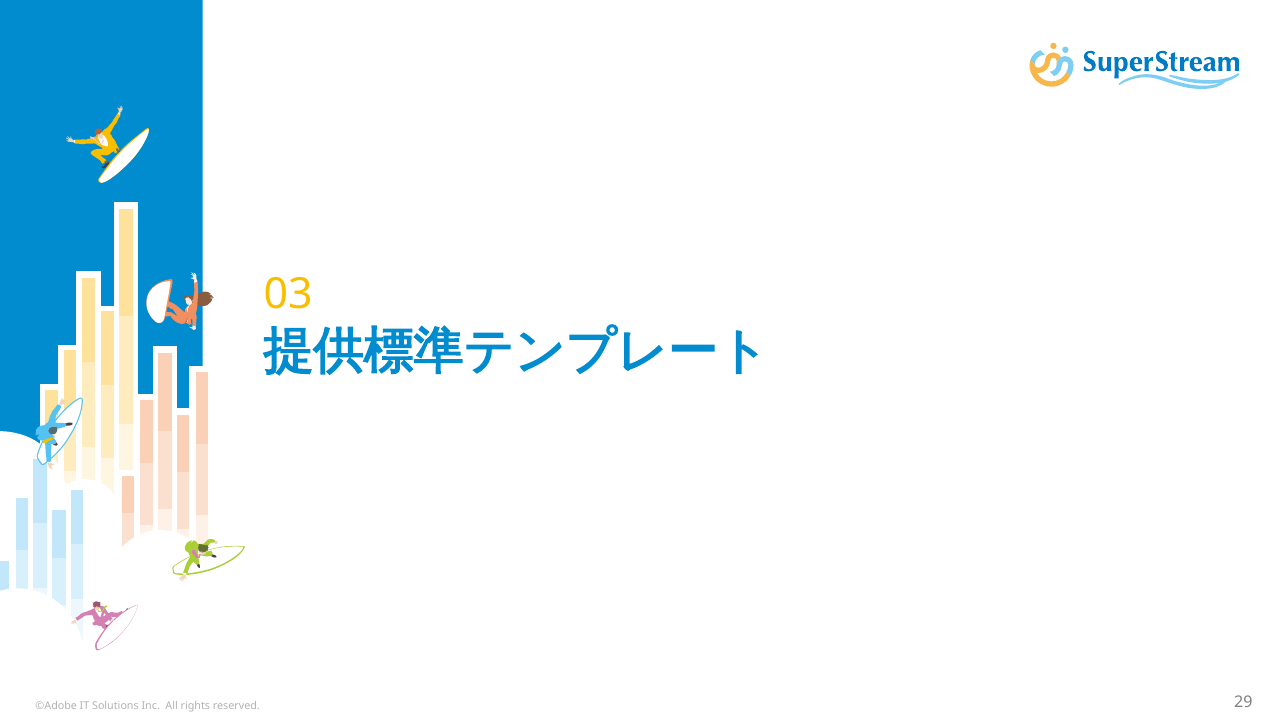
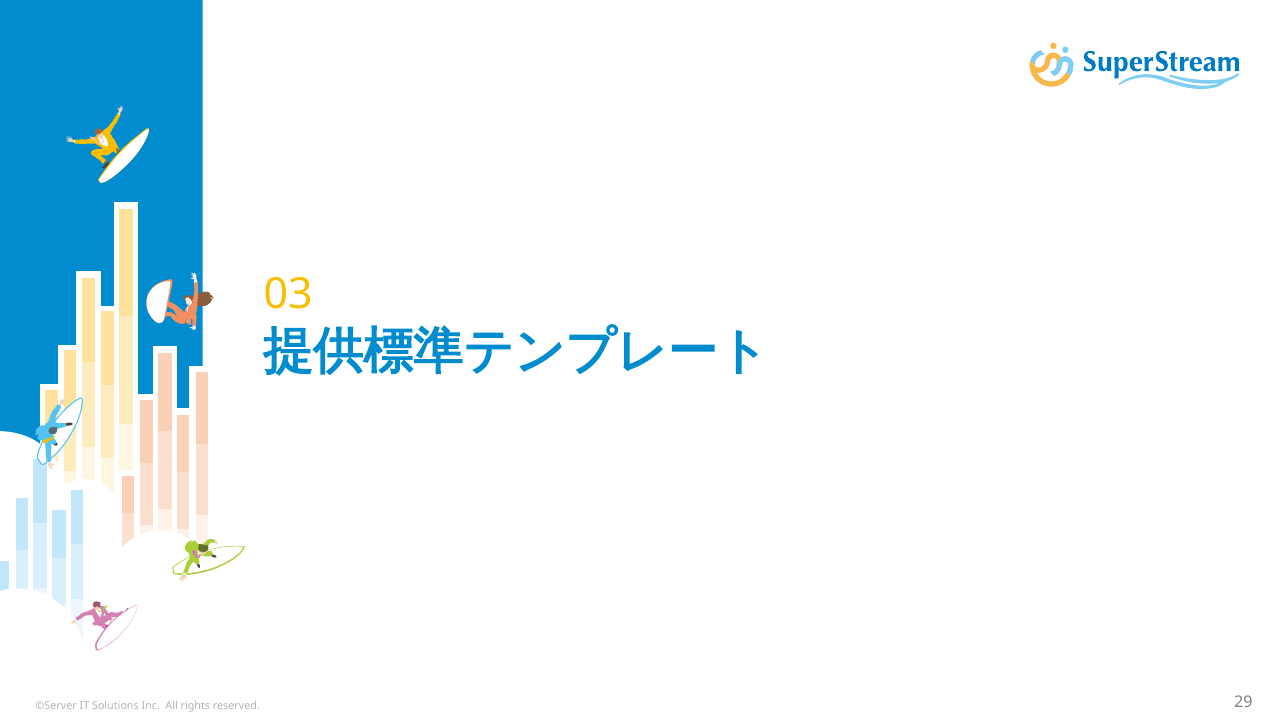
©Adobe: ©Adobe -> ©Server
